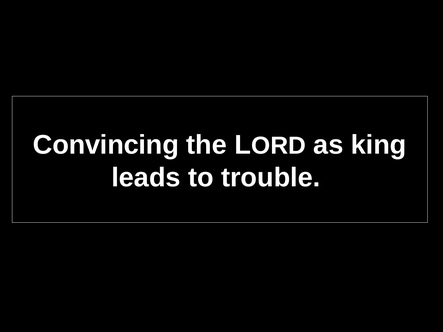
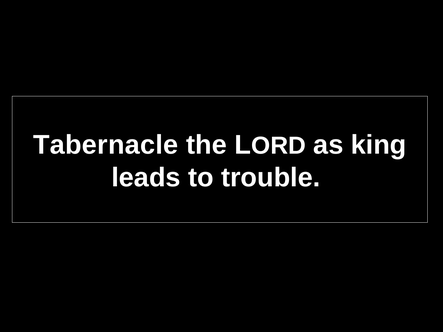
Convincing: Convincing -> Tabernacle
